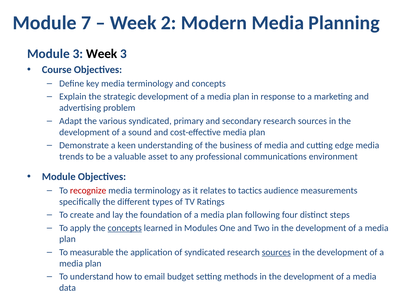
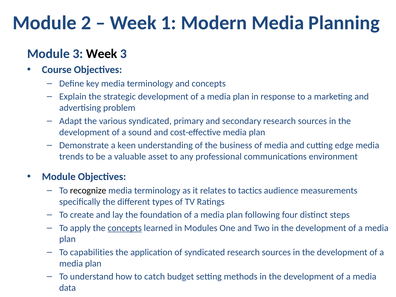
7: 7 -> 2
2: 2 -> 1
recognize colour: red -> black
measurable: measurable -> capabilities
sources at (276, 252) underline: present -> none
email: email -> catch
